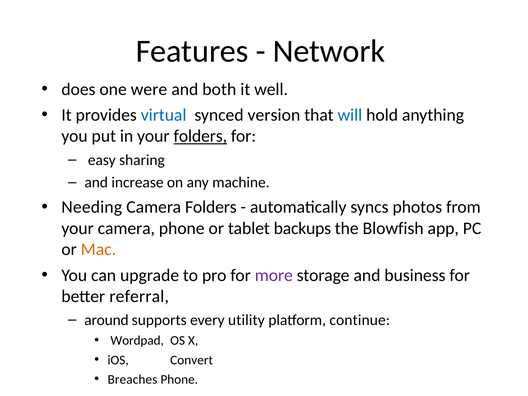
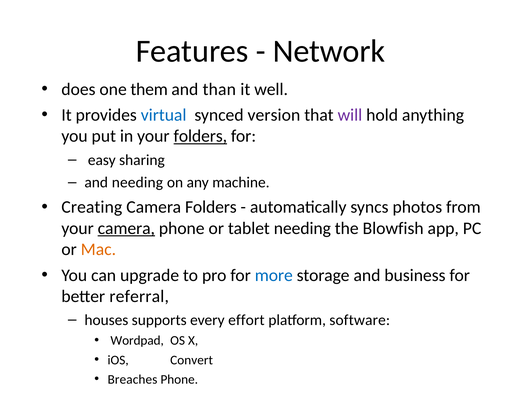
were: were -> them
both: both -> than
will colour: blue -> purple
and increase: increase -> needing
Needing: Needing -> Creating
camera at (126, 228) underline: none -> present
tablet backups: backups -> needing
more colour: purple -> blue
around: around -> houses
utility: utility -> effort
continue: continue -> software
